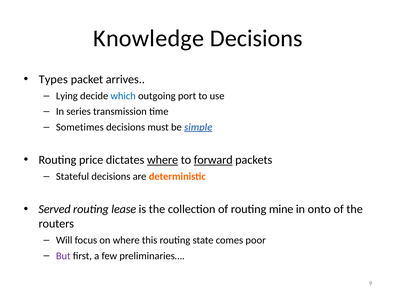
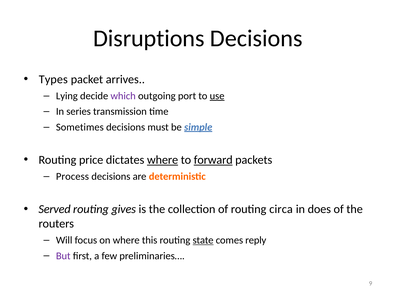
Knowledge: Knowledge -> Disruptions
which colour: blue -> purple
use underline: none -> present
Stateful: Stateful -> Process
lease: lease -> gives
mine: mine -> circa
onto: onto -> does
state underline: none -> present
poor: poor -> reply
